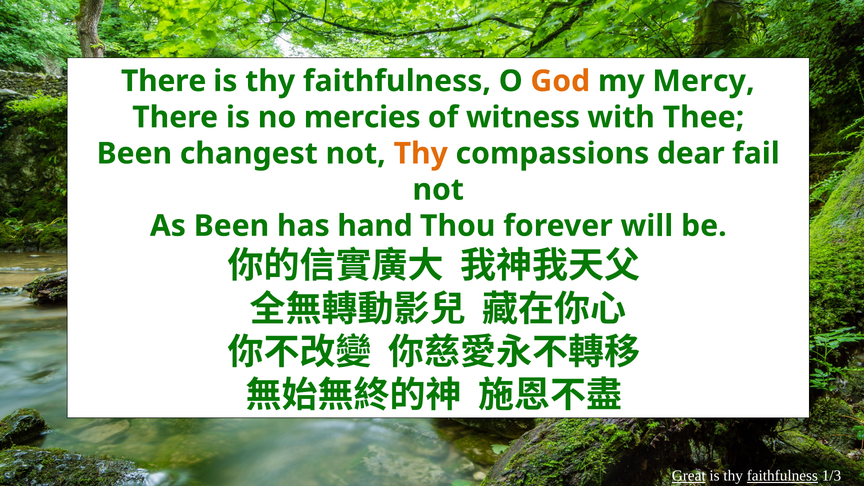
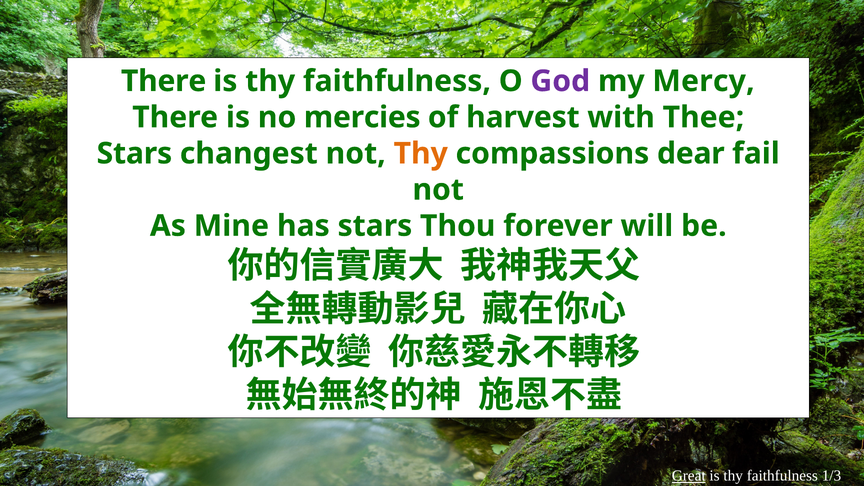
God colour: orange -> purple
witness: witness -> harvest
Been at (134, 154): Been -> Stars
As Been: Been -> Mine
has hand: hand -> stars
faithfulness at (782, 476) underline: present -> none
